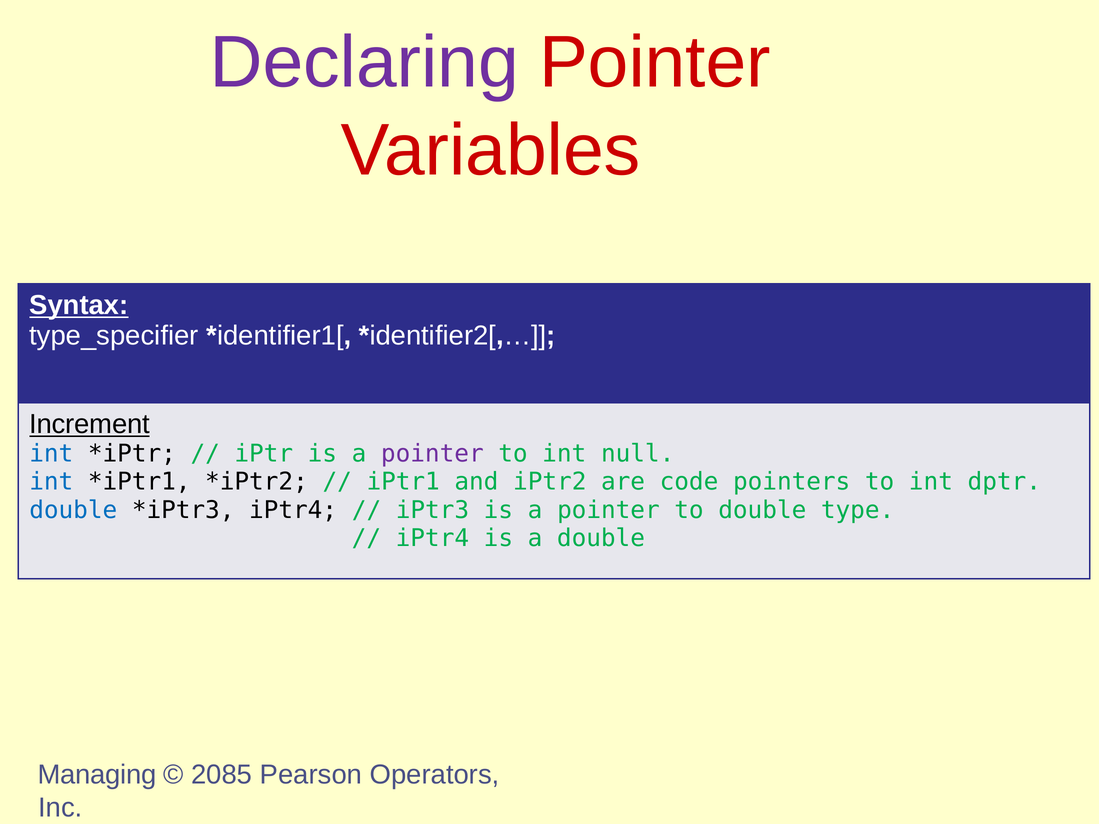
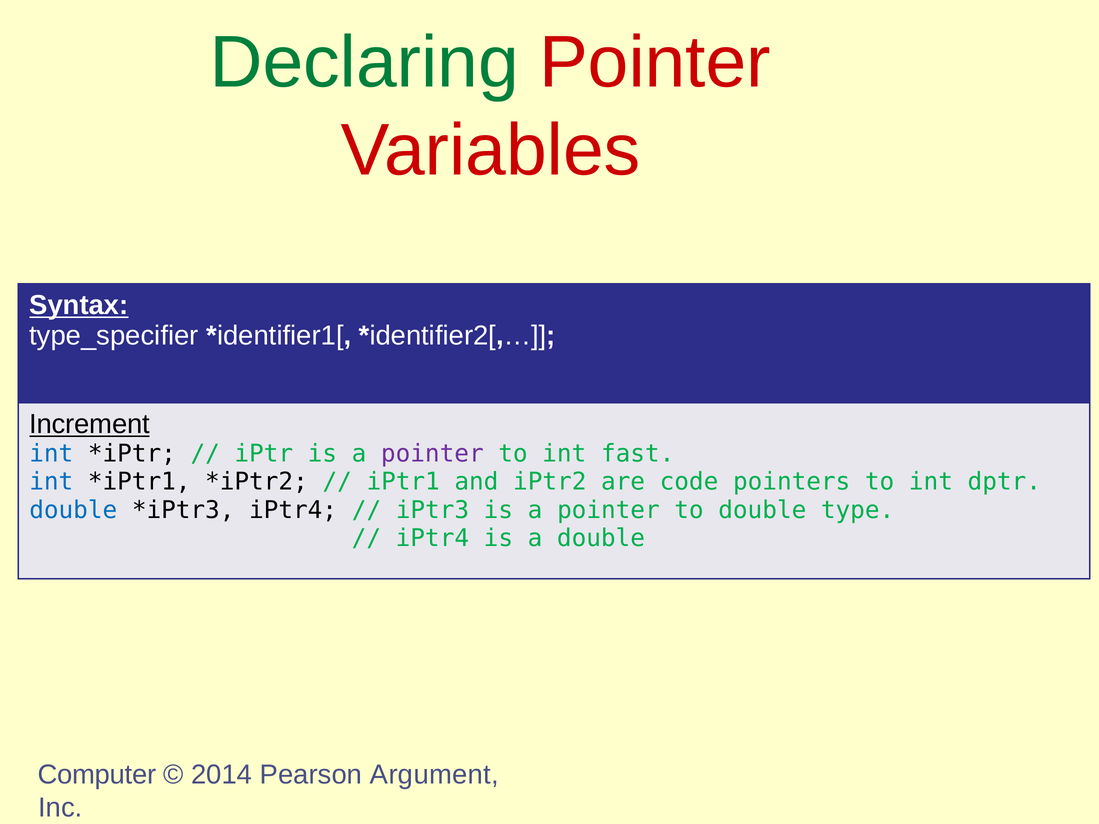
Declaring colour: purple -> green
null: null -> fast
Managing: Managing -> Computer
2085: 2085 -> 2014
Operators: Operators -> Argument
